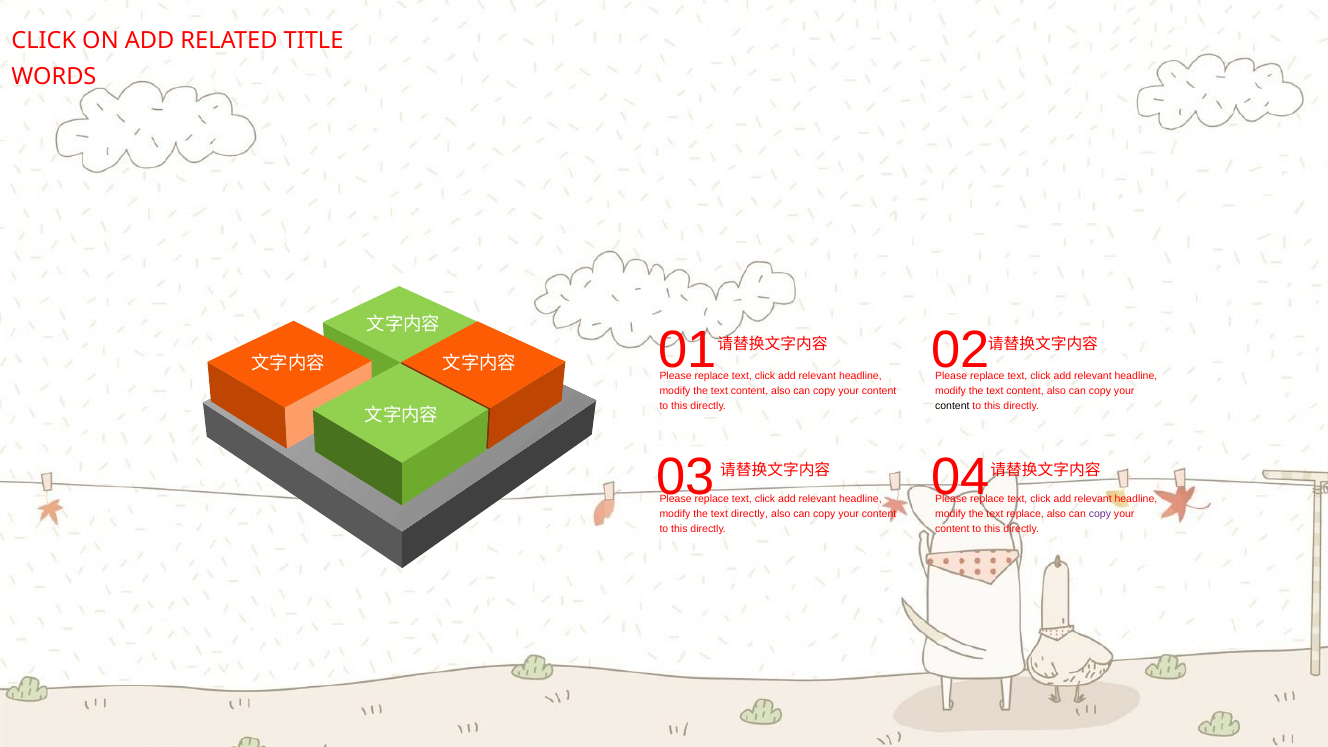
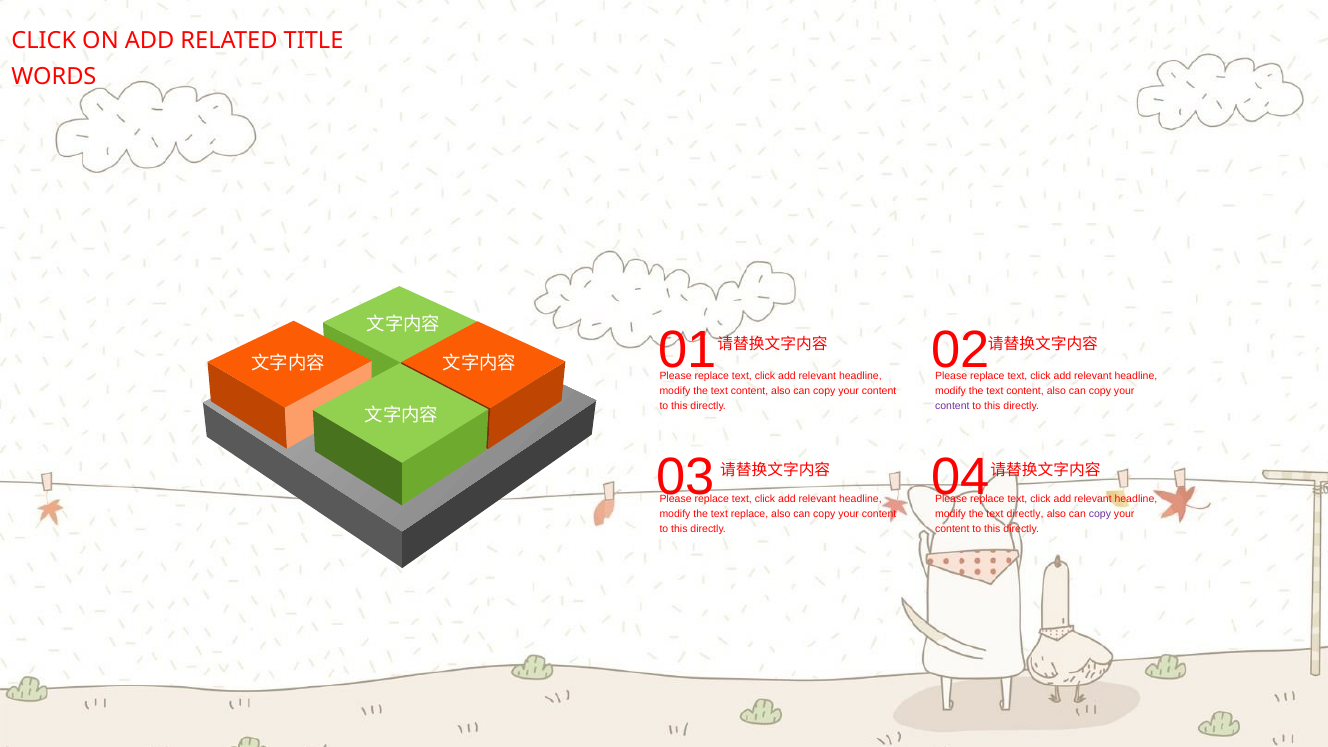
content at (952, 406) colour: black -> purple
text directly: directly -> replace
text replace: replace -> directly
